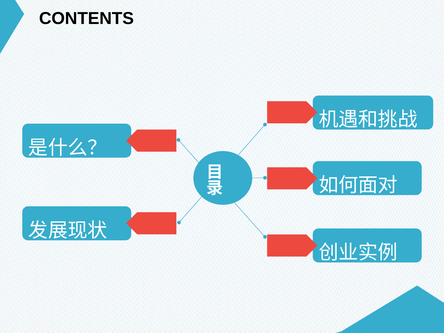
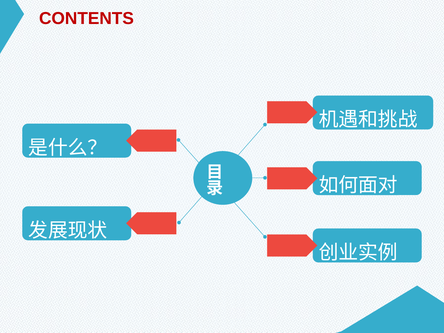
CONTENTS colour: black -> red
